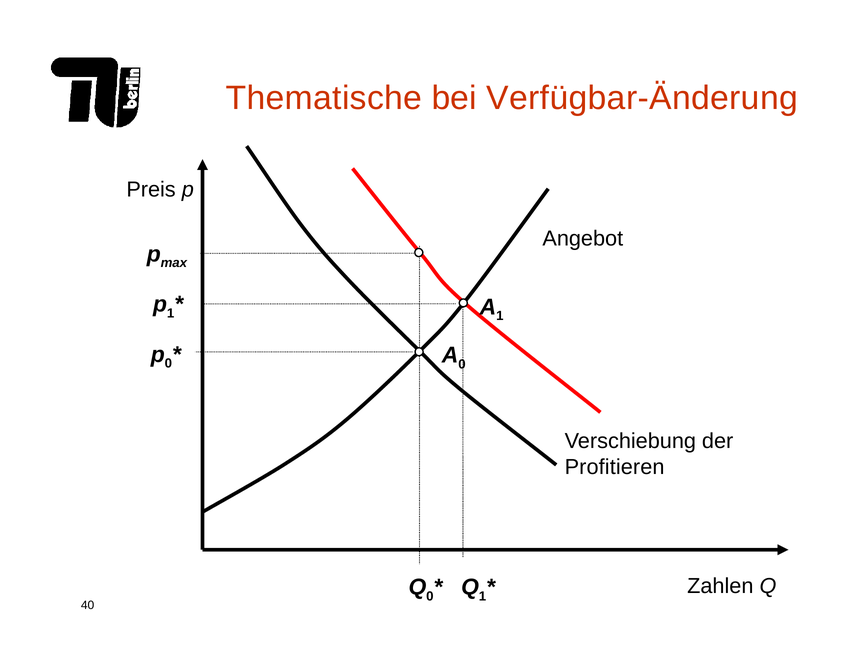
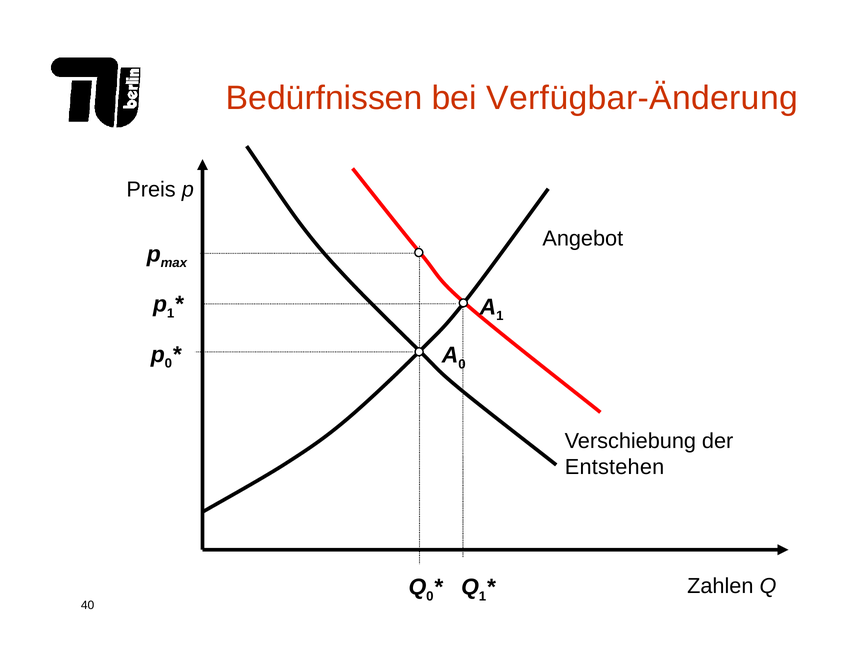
Thematische: Thematische -> Bedürfnissen
Profitieren: Profitieren -> Entstehen
